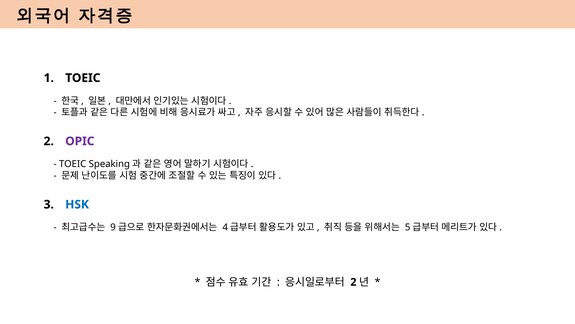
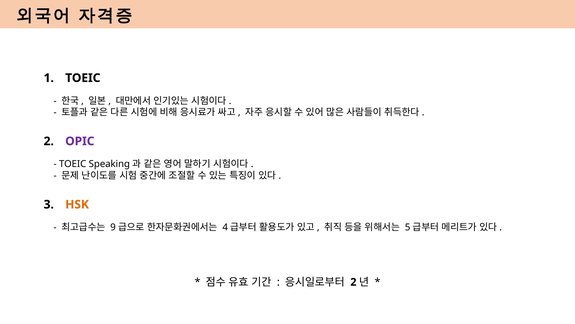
HSK colour: blue -> orange
